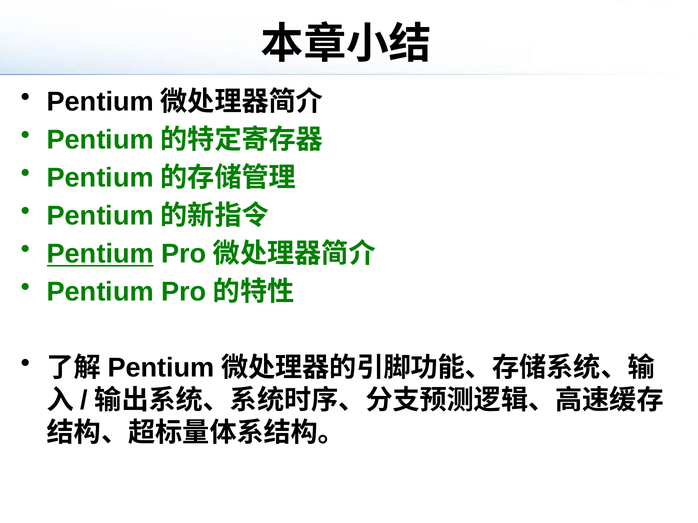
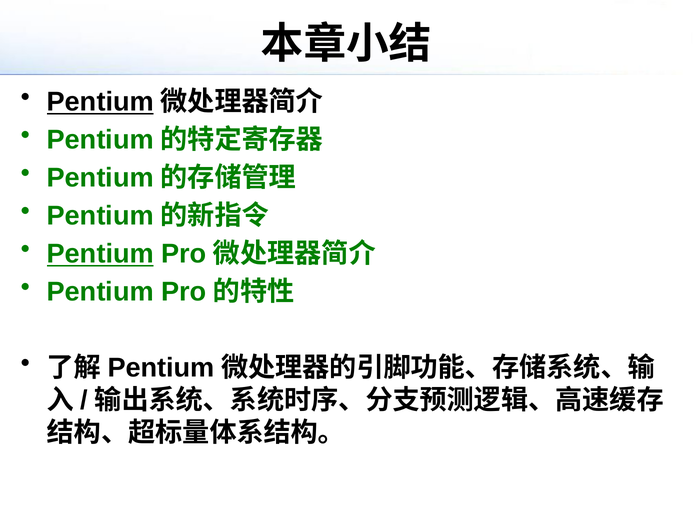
Pentium at (100, 102) underline: none -> present
